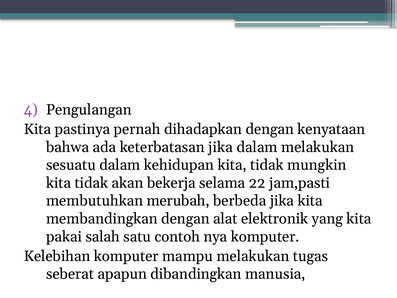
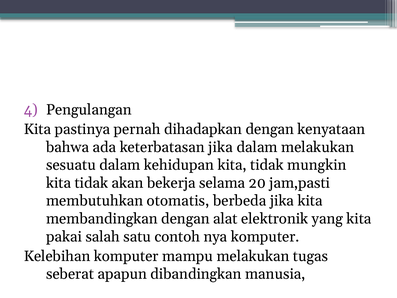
22: 22 -> 20
merubah: merubah -> otomatis
